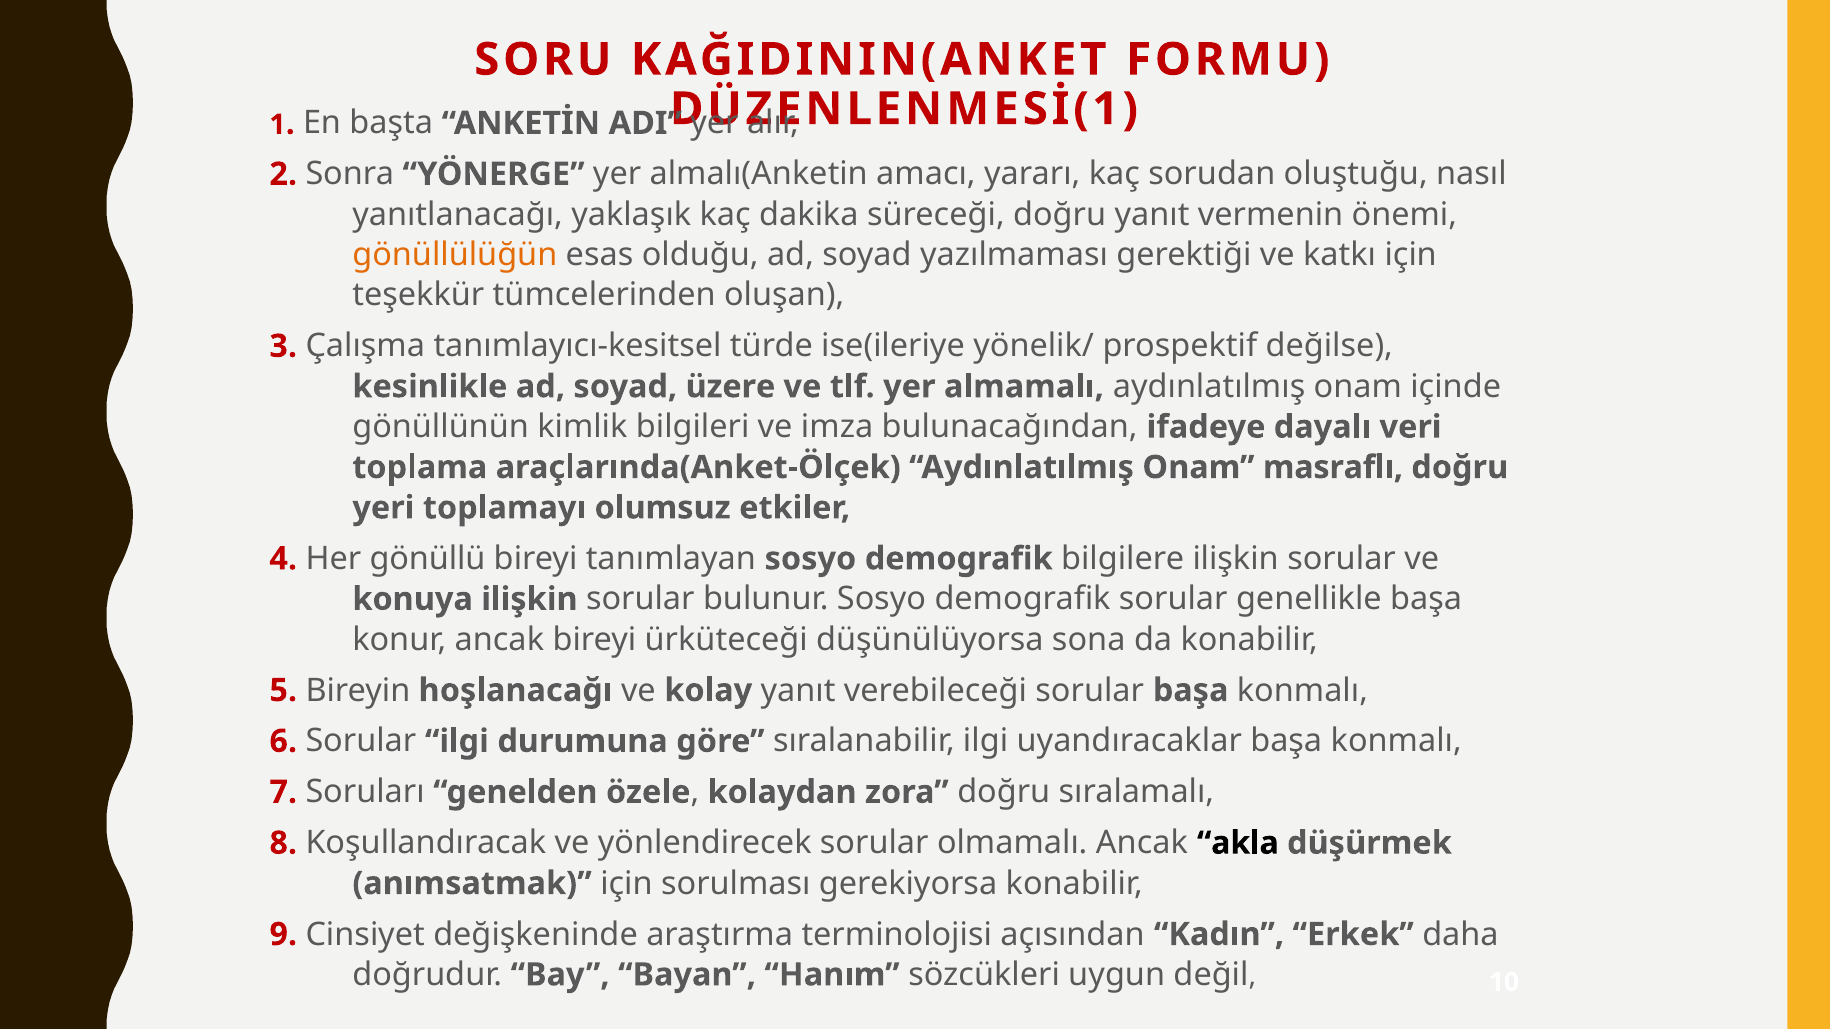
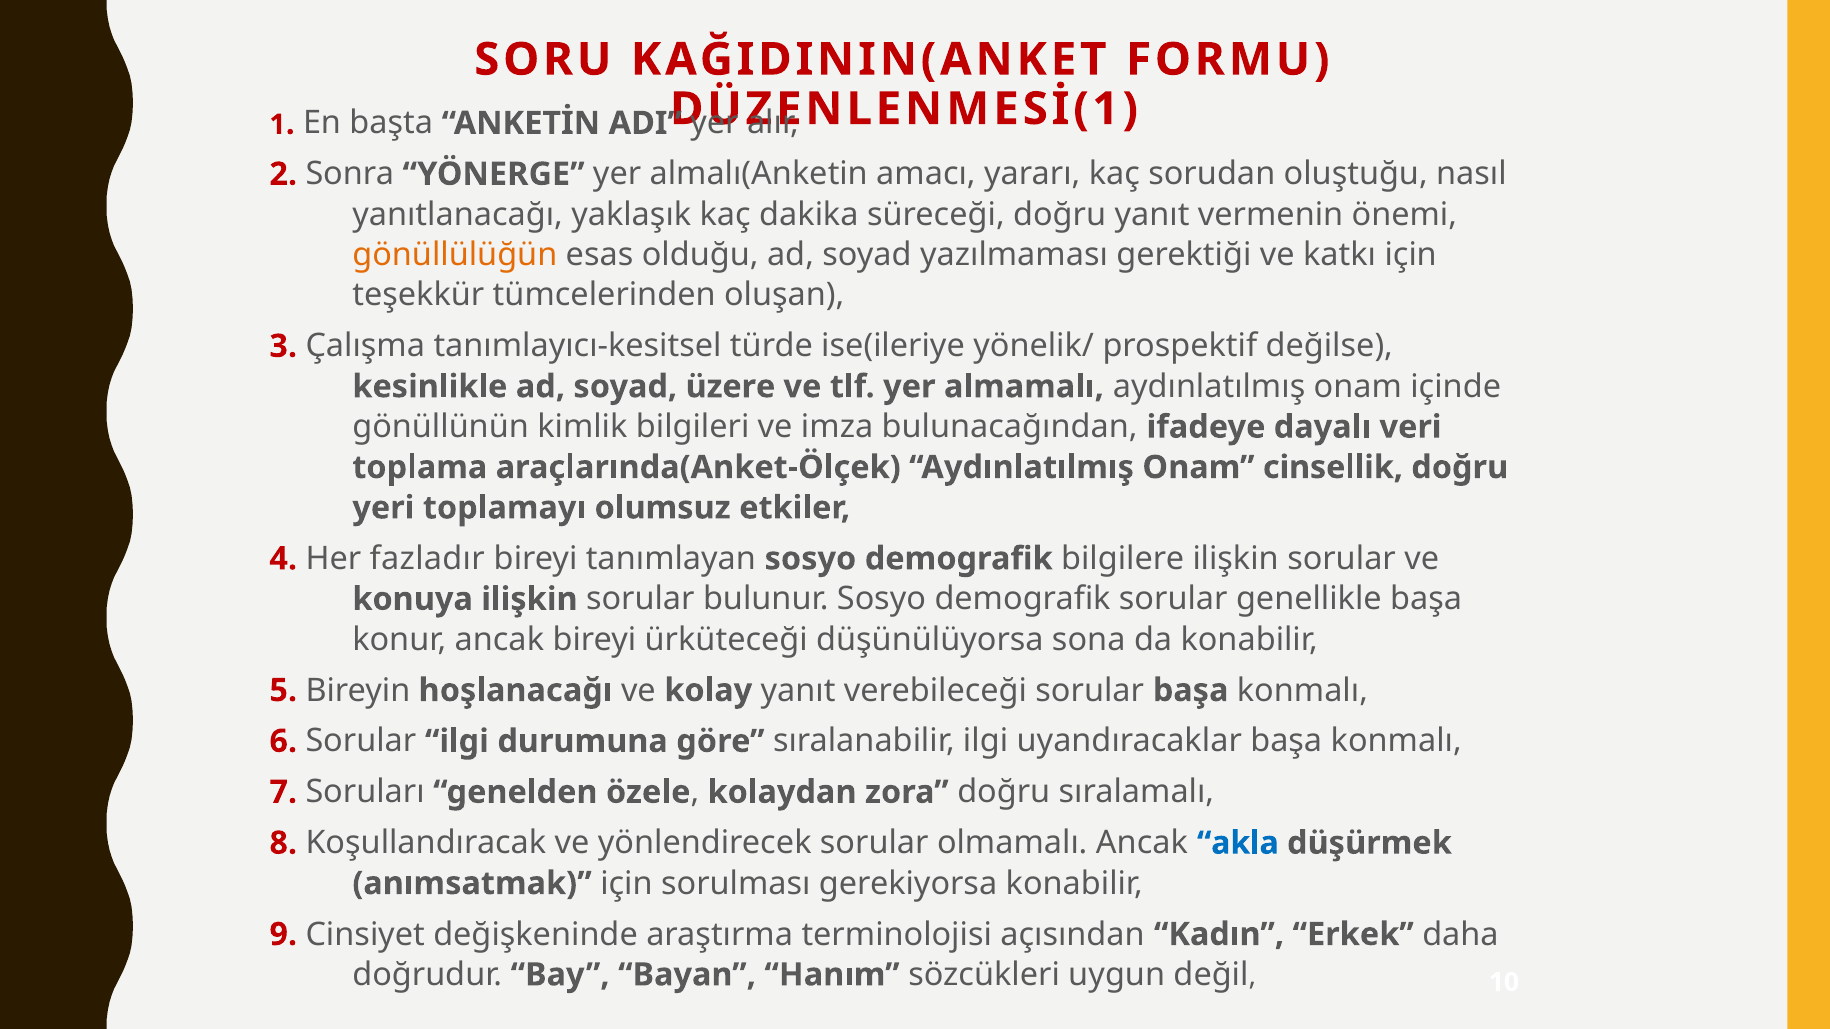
masraflı: masraflı -> cinsellik
gönüllü: gönüllü -> fazladır
akla colour: black -> blue
